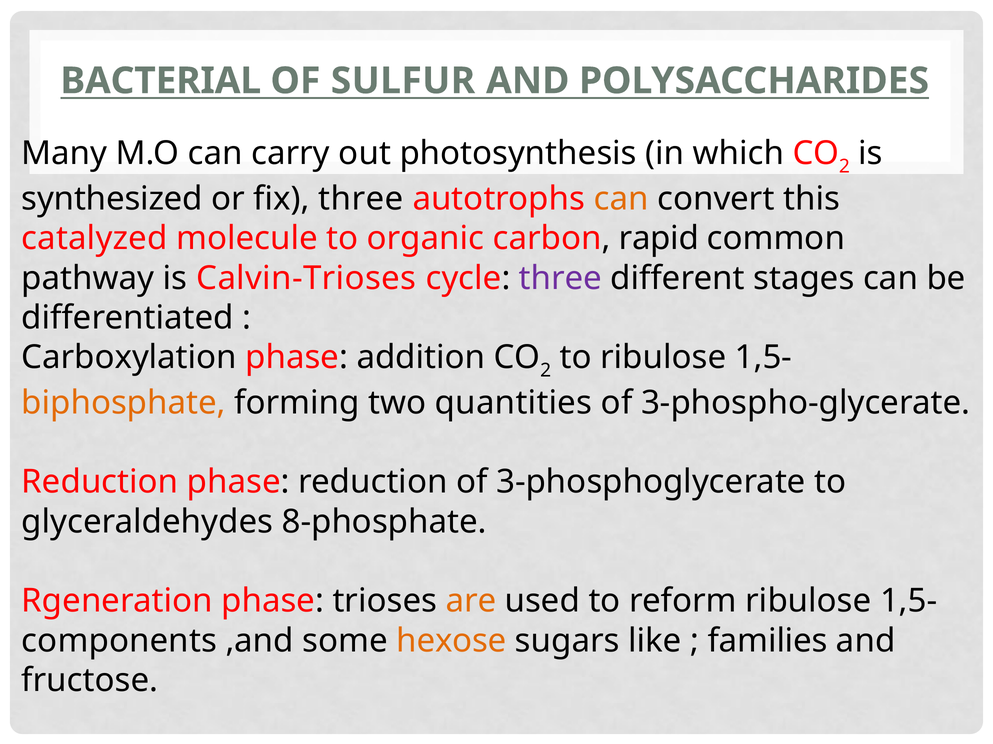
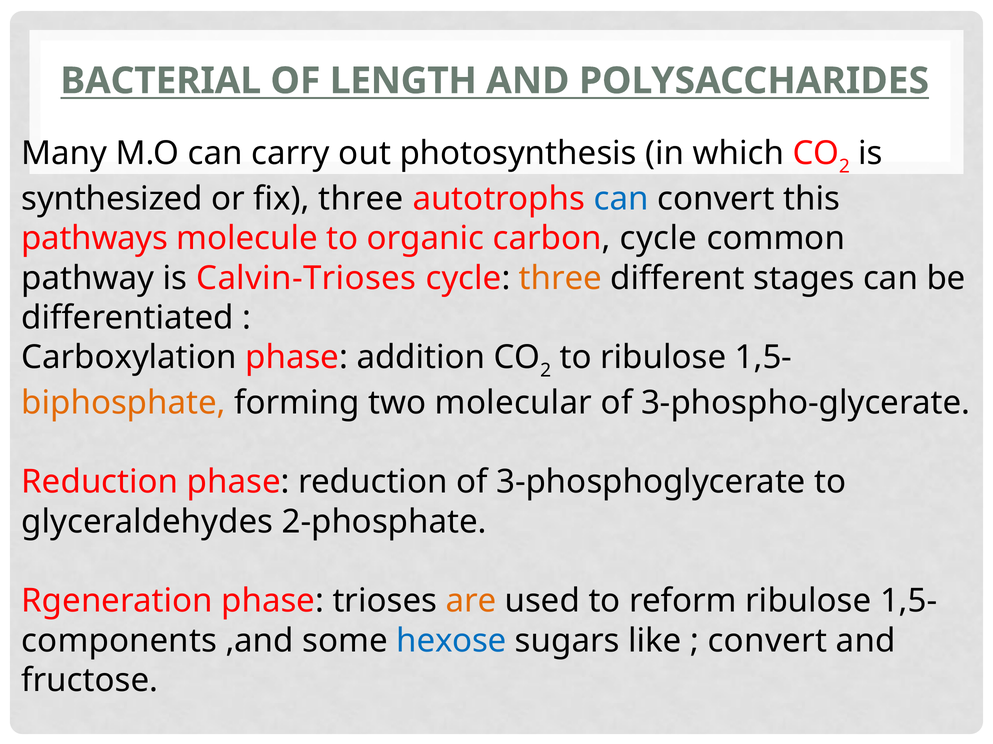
SULFUR: SULFUR -> LENGTH
can at (621, 199) colour: orange -> blue
catalyzed: catalyzed -> pathways
carbon rapid: rapid -> cycle
three at (560, 278) colour: purple -> orange
quantities: quantities -> molecular
8-phosphate: 8-phosphate -> 2-phosphate
hexose colour: orange -> blue
families at (768, 641): families -> convert
